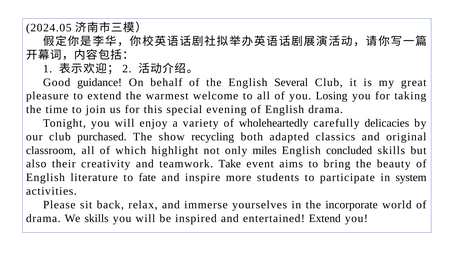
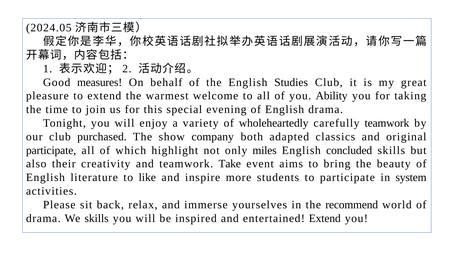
guidance: guidance -> measures
Several: Several -> Studies
Losing: Losing -> Ability
carefully delicacies: delicacies -> teamwork
recycling: recycling -> company
classroom at (51, 151): classroom -> participate
fate: fate -> like
incorporate: incorporate -> recommend
